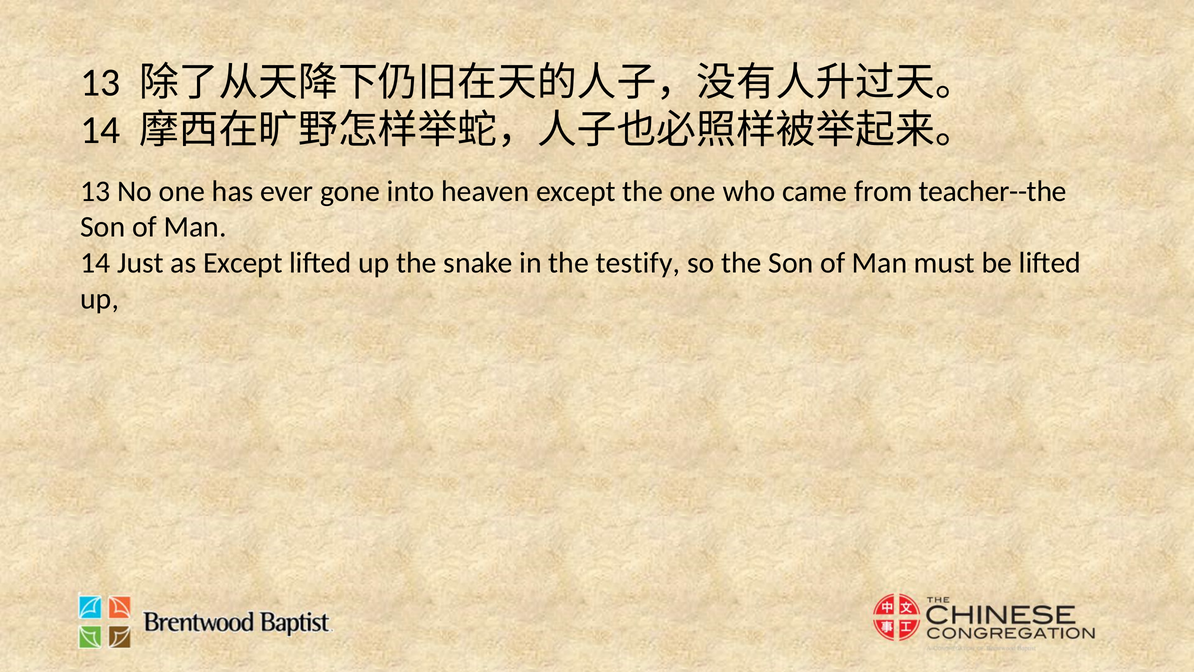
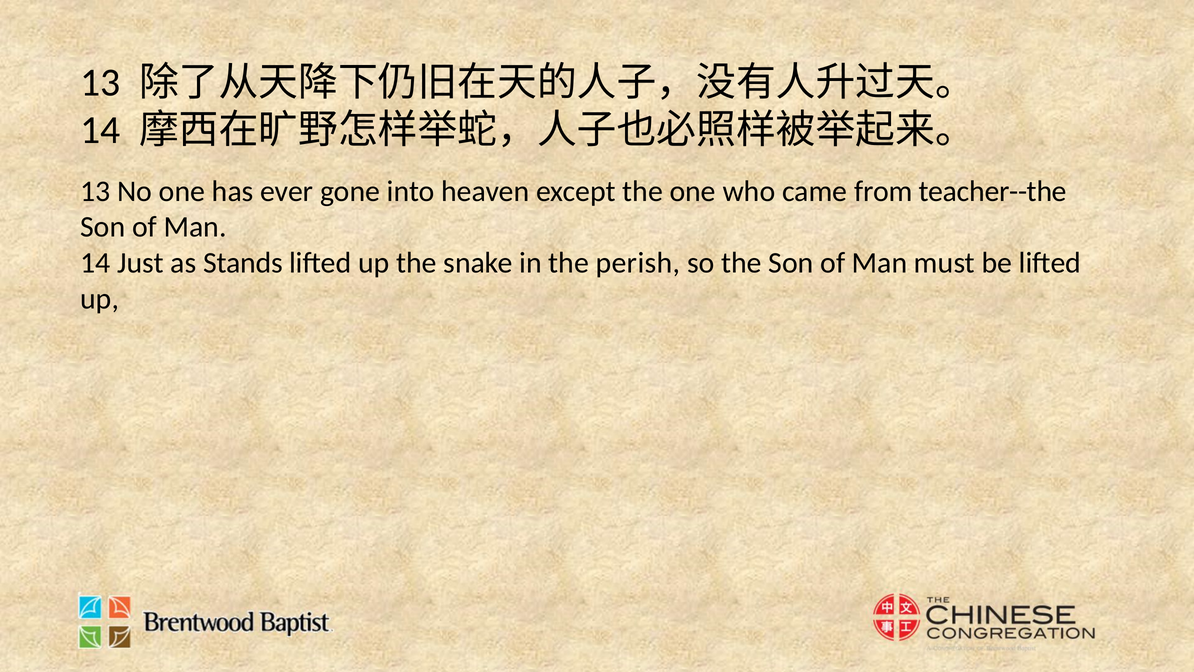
as Except: Except -> Stands
testify: testify -> perish
